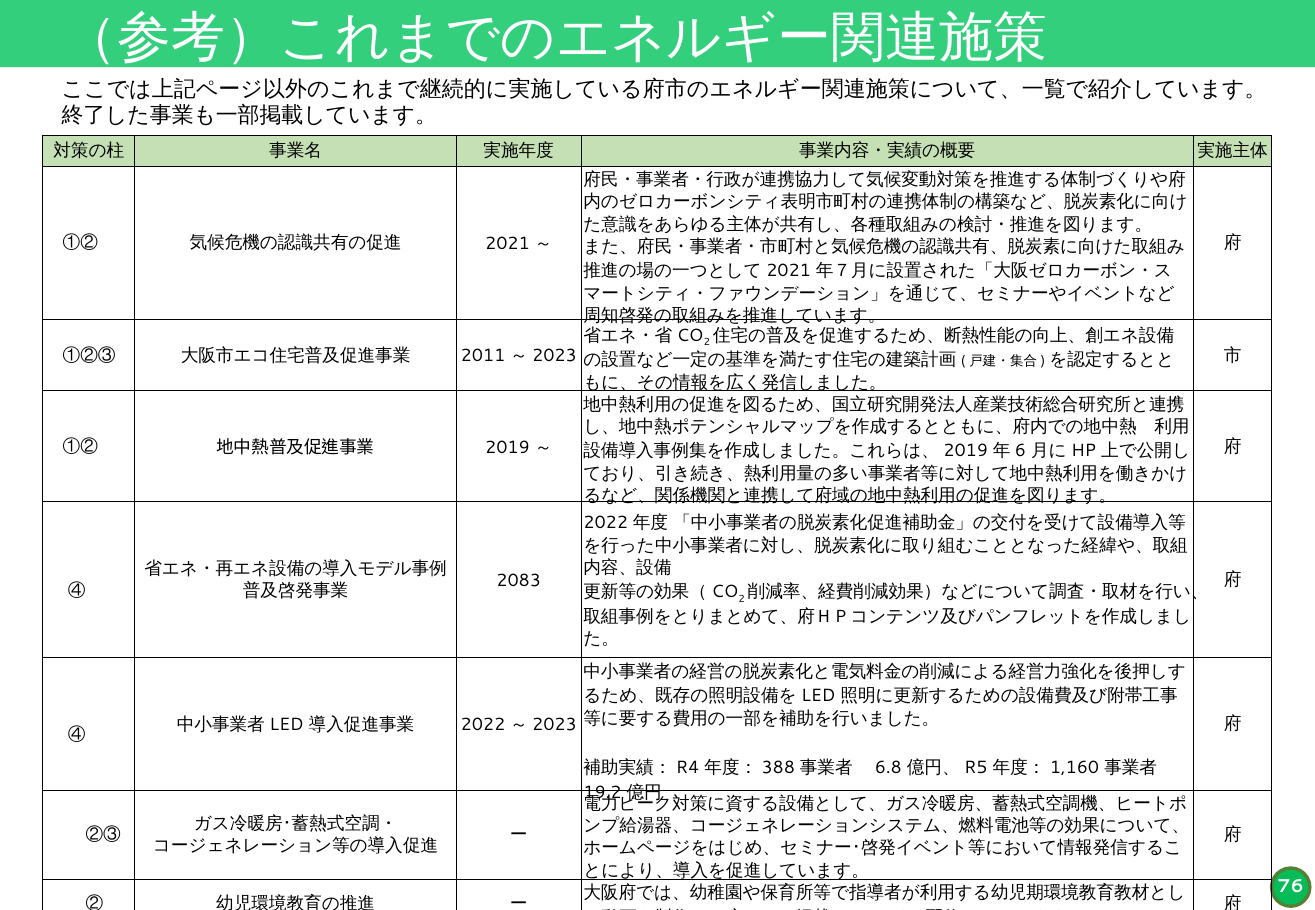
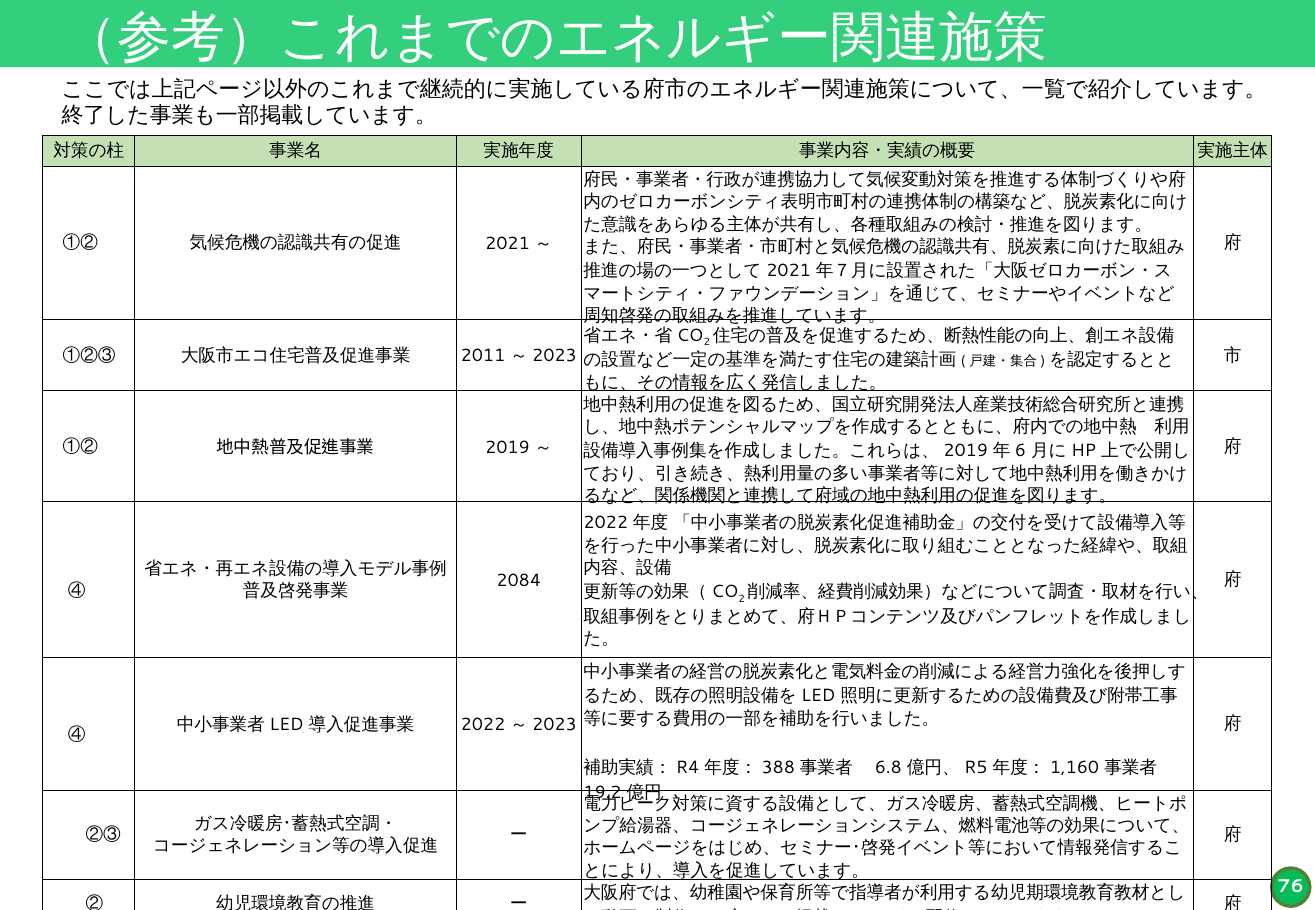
2083: 2083 -> 2084
